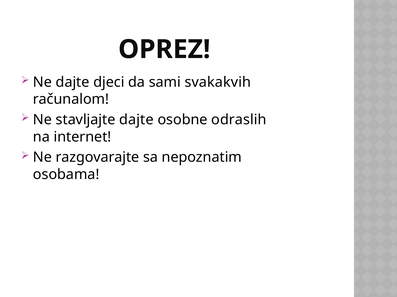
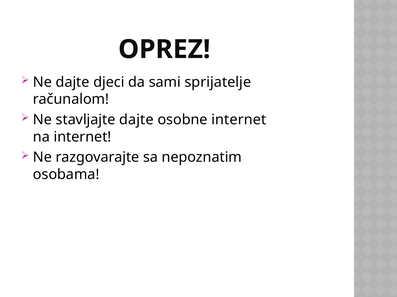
svakakvih: svakakvih -> sprijatelje
osobne odraslih: odraslih -> internet
